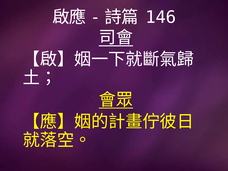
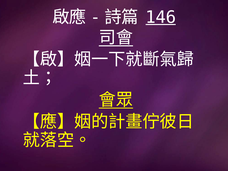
146 underline: none -> present
